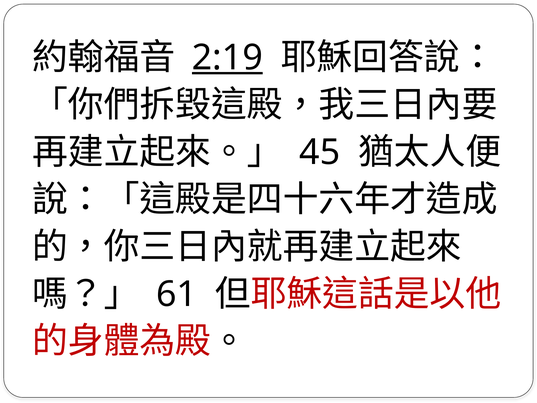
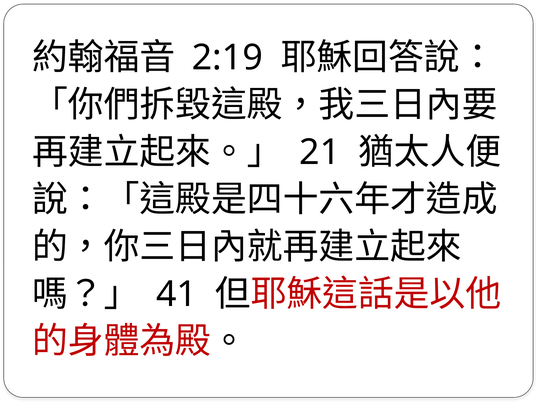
2:19 underline: present -> none
45: 45 -> 21
61: 61 -> 41
